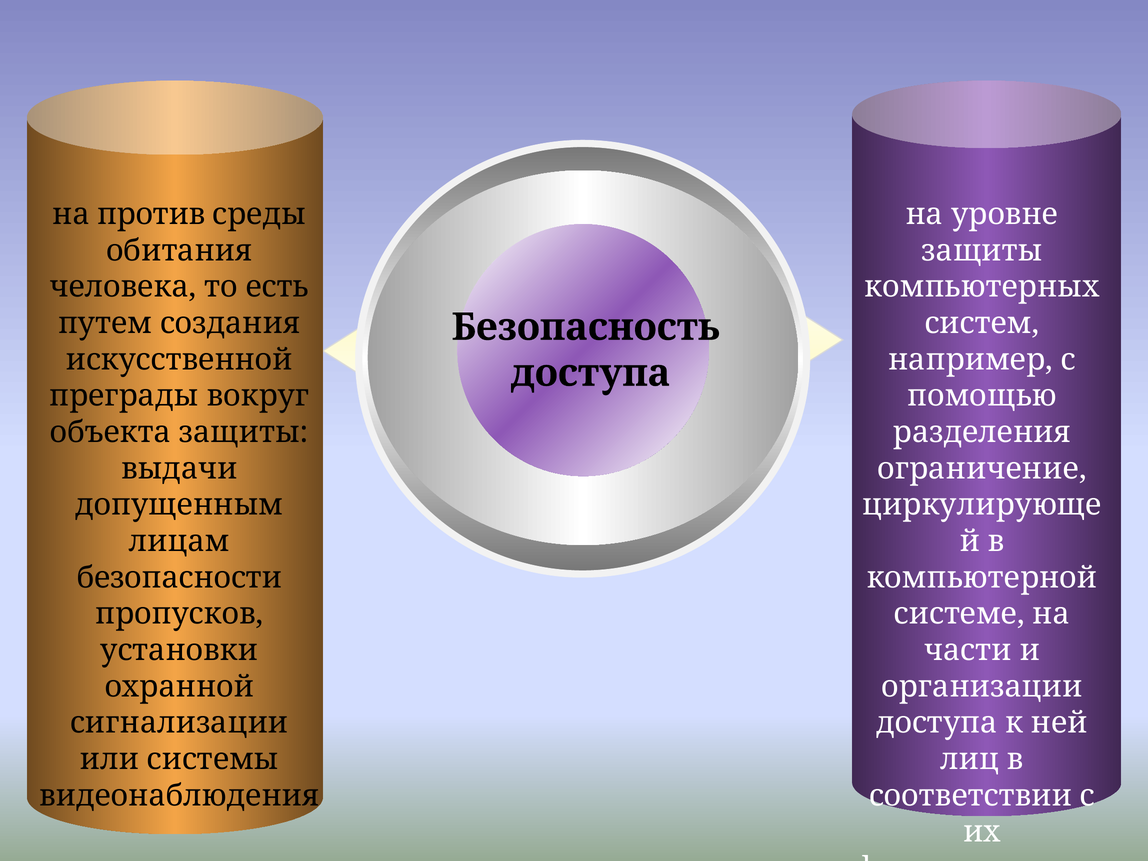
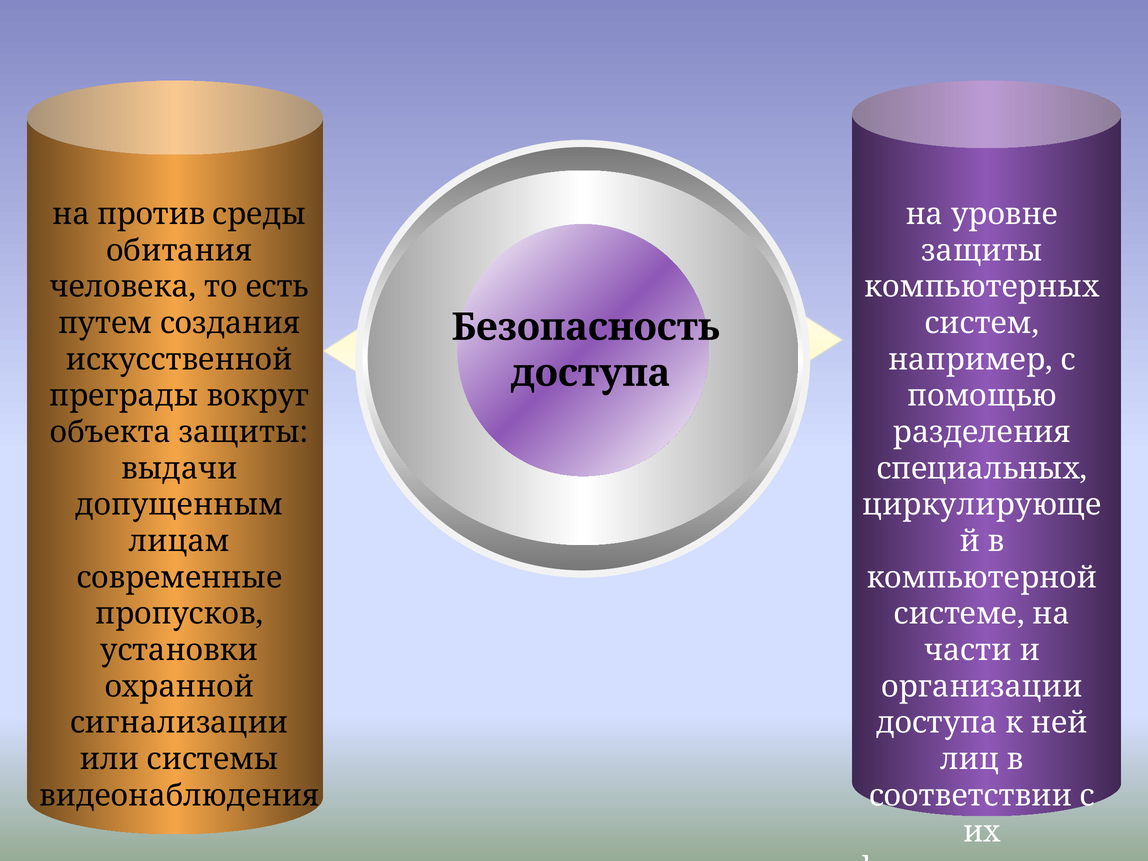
ограничение: ограничение -> специальных
безопасности: безопасности -> современные
